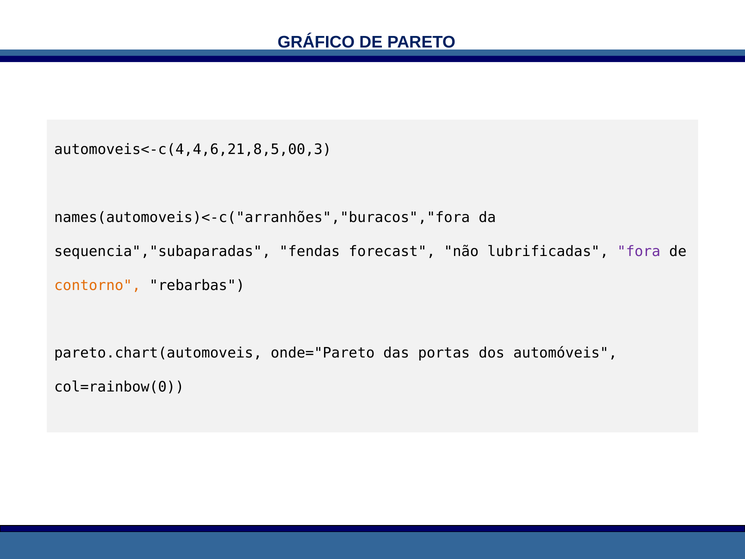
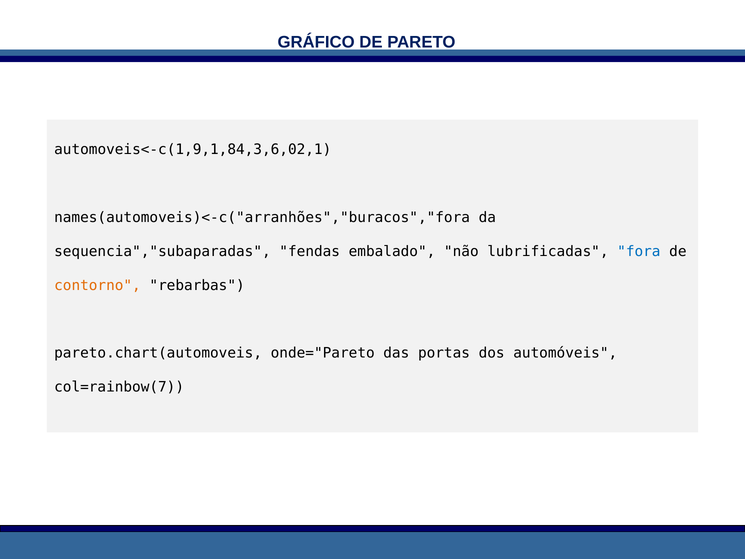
automoveis<-c(4,4,6,21,8,5,00,3: automoveis<-c(4,4,6,21,8,5,00,3 -> automoveis<-c(1,9,1,84,3,6,02,1
forecast: forecast -> embalado
fora colour: purple -> blue
col=rainbow(0: col=rainbow(0 -> col=rainbow(7
